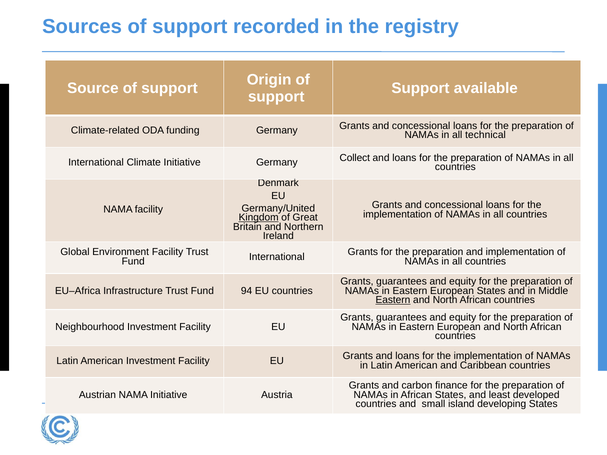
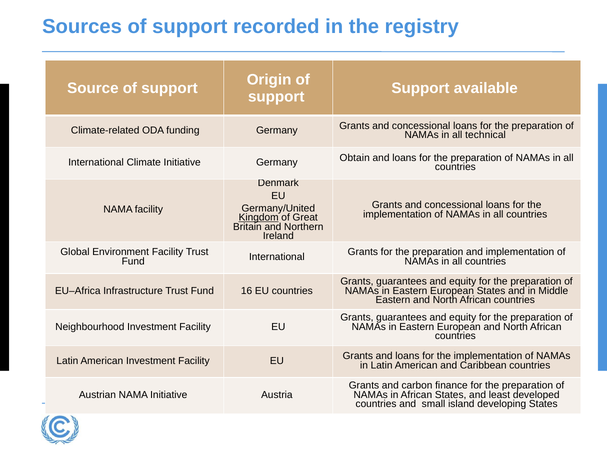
Collect: Collect -> Obtain
94: 94 -> 16
Eastern at (393, 300) underline: present -> none
